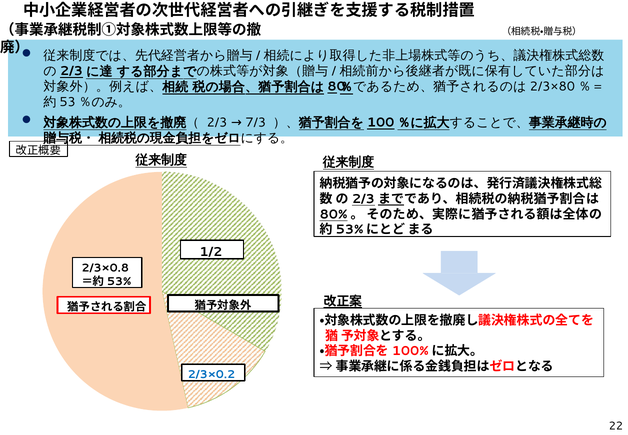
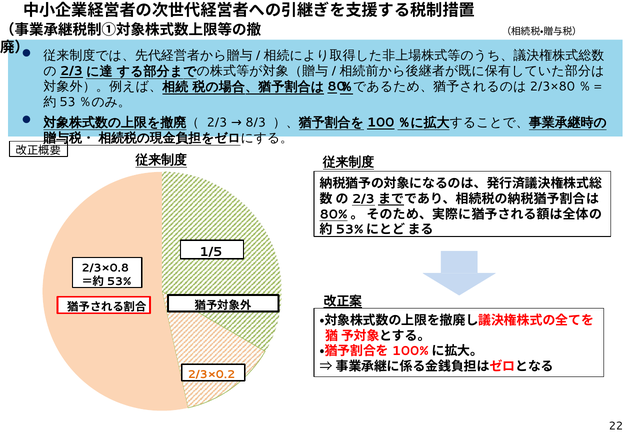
7/3: 7/3 -> 8/3
1/2: 1/2 -> 1/5
2/3×0.2 colour: blue -> orange
